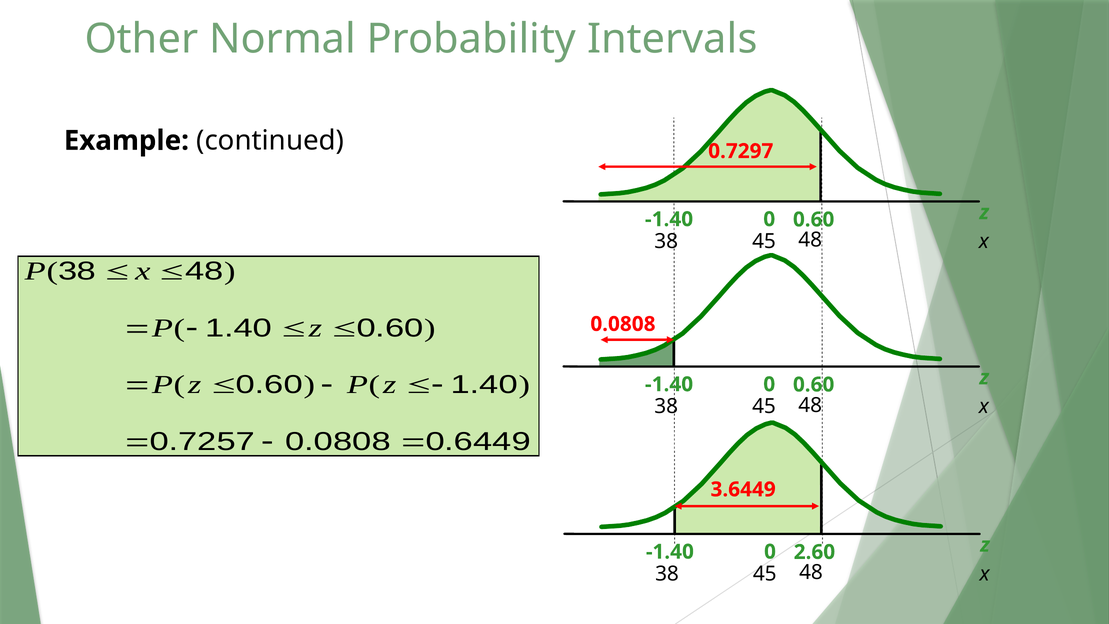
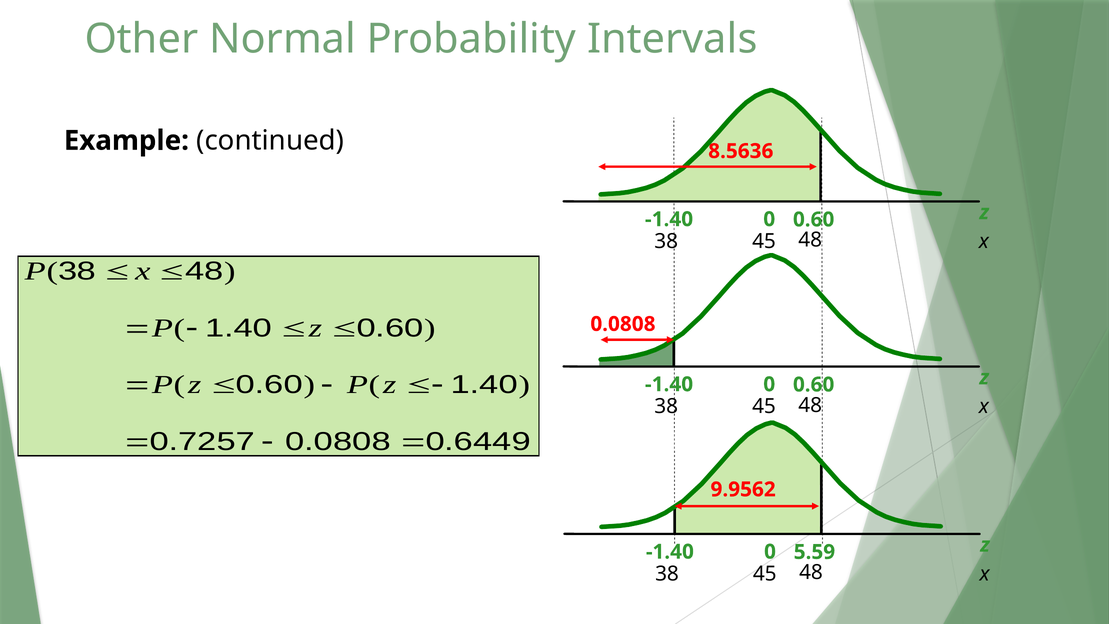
0.7297: 0.7297 -> 8.5636
3.6449: 3.6449 -> 9.9562
2.60: 2.60 -> 5.59
